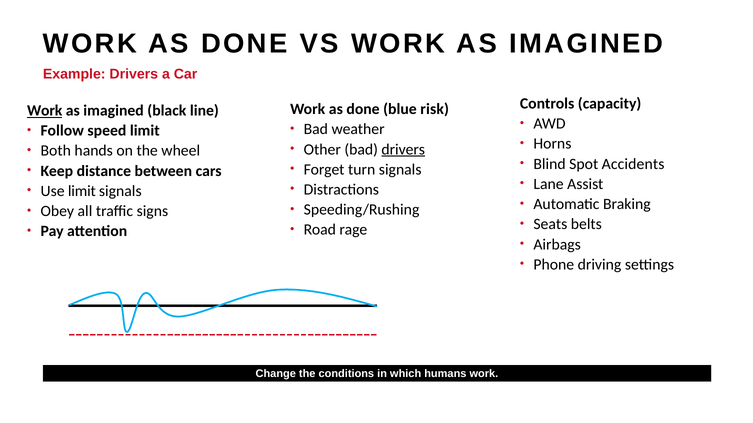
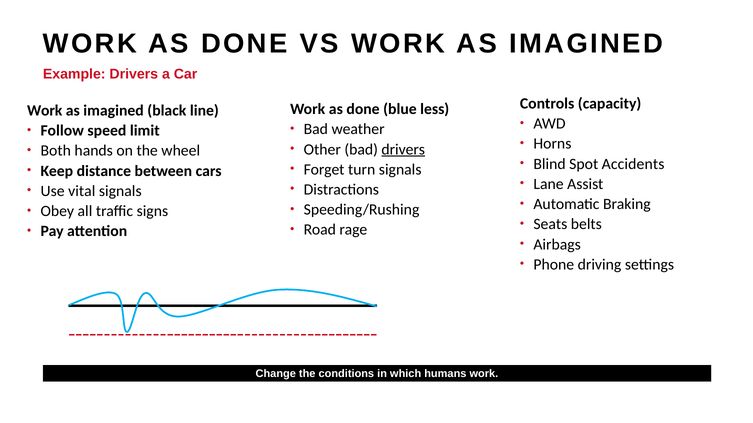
risk: risk -> less
Work at (45, 111) underline: present -> none
Use limit: limit -> vital
